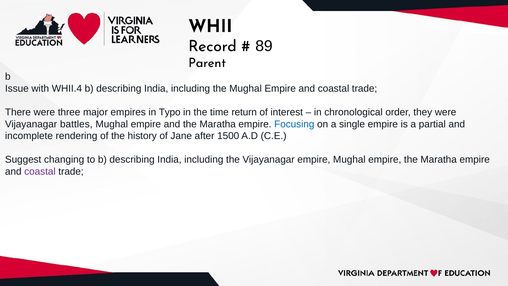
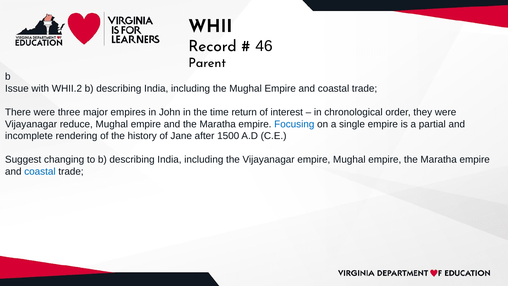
89: 89 -> 46
WHII.4: WHII.4 -> WHII.2
Typo: Typo -> John
battles: battles -> reduce
coastal at (40, 171) colour: purple -> blue
